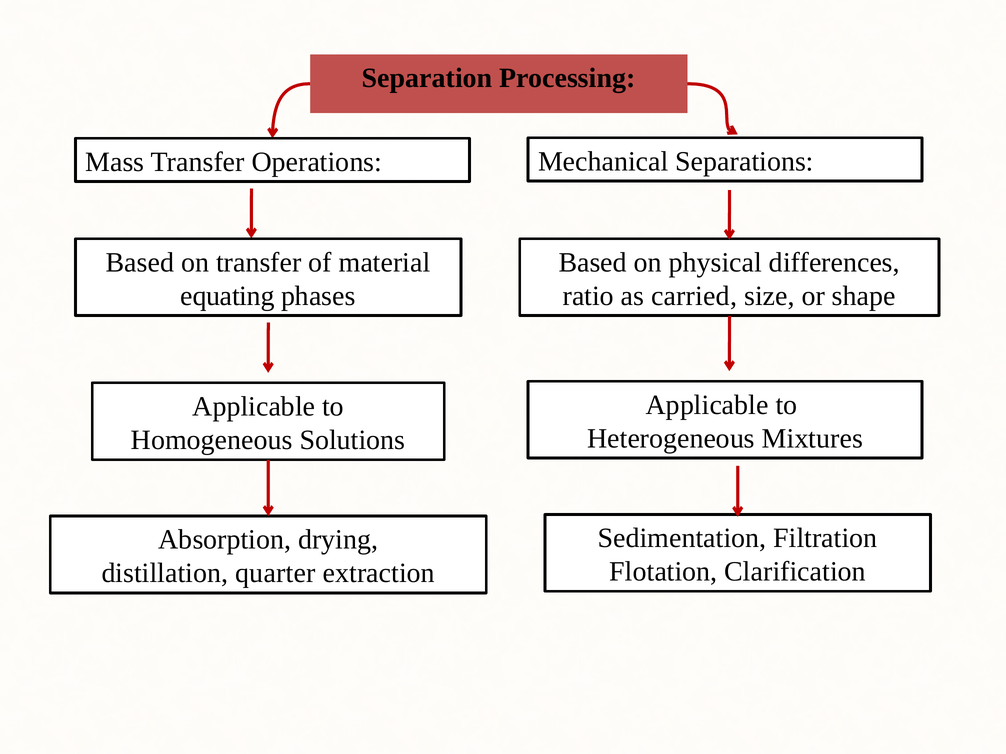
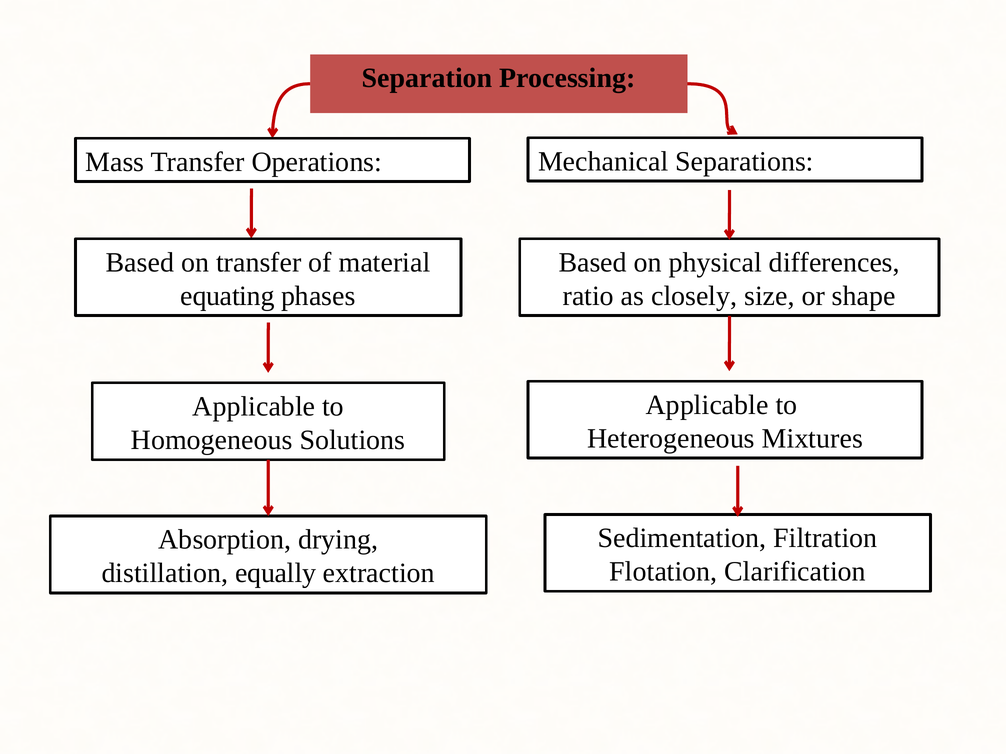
carried: carried -> closely
quarter: quarter -> equally
